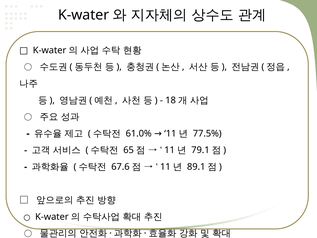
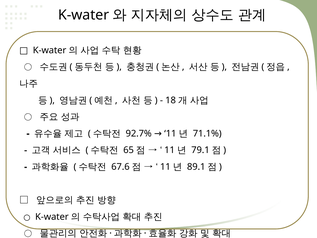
77.5%: 77.5% -> 71.1%
61.0%: 61.0% -> 92.7%
